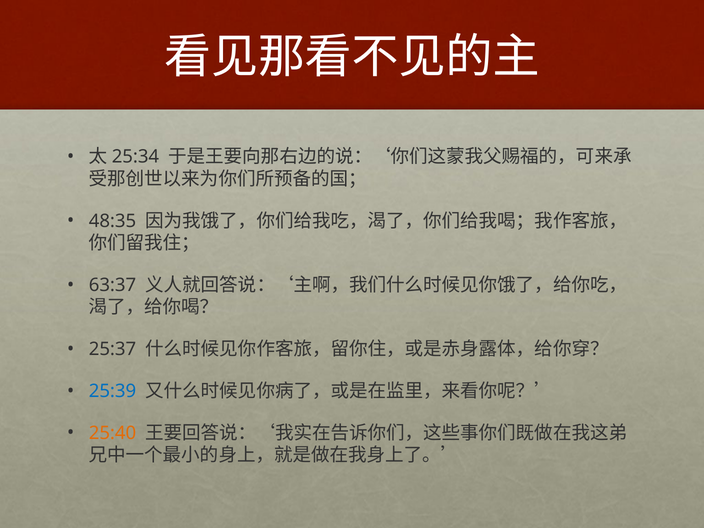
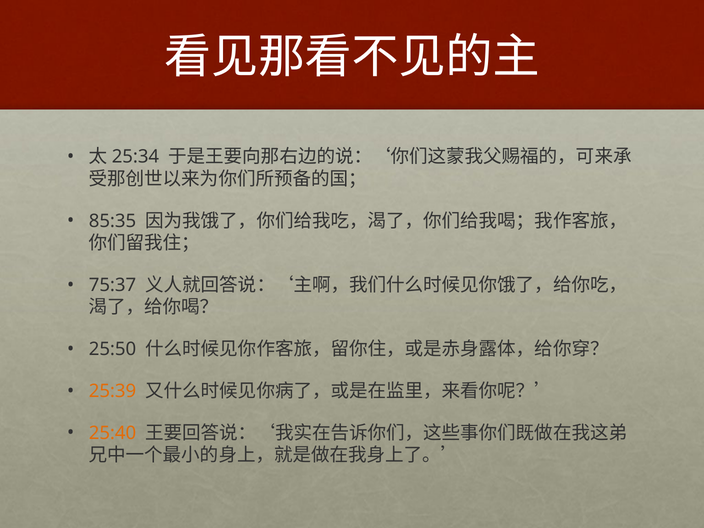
48:35: 48:35 -> 85:35
63:37: 63:37 -> 75:37
25:37: 25:37 -> 25:50
25:39 colour: blue -> orange
